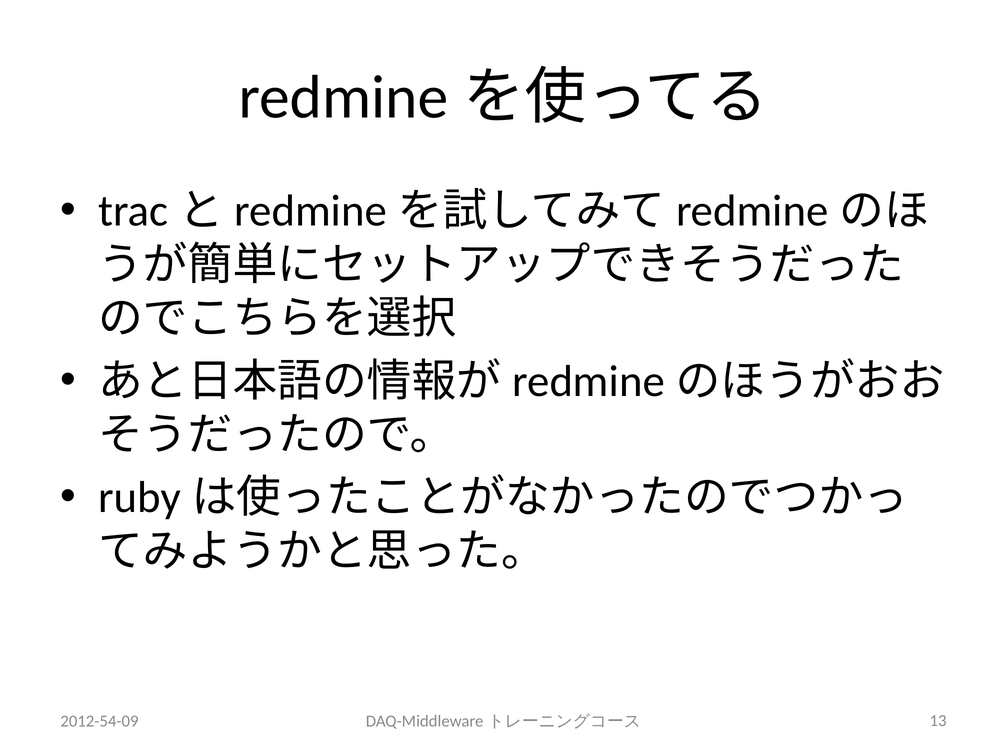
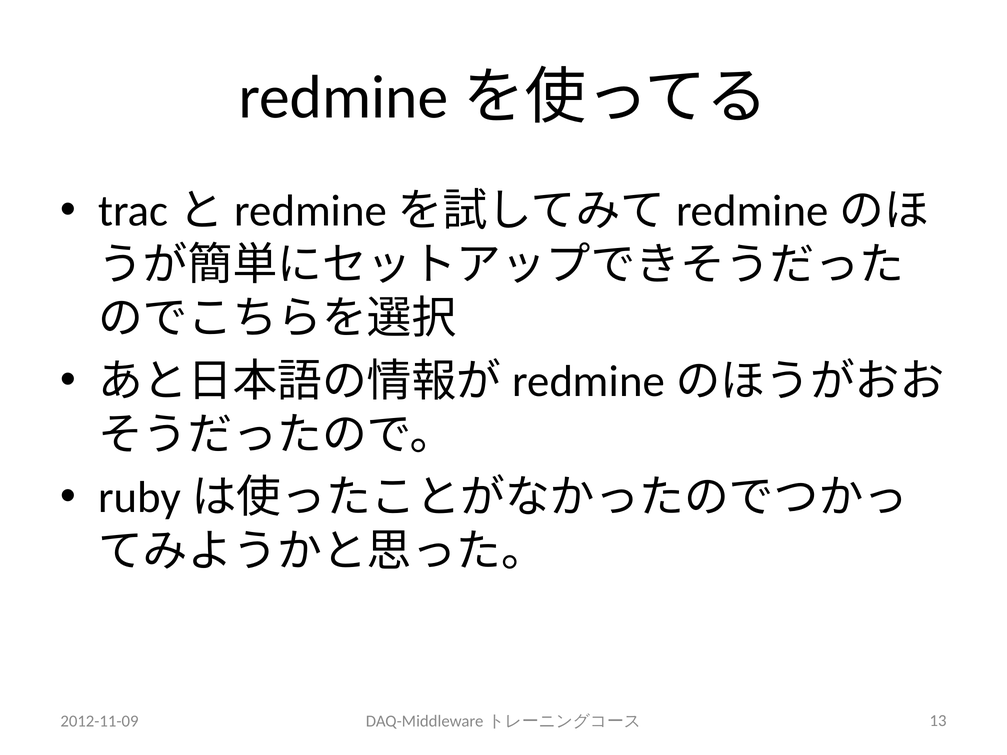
2012-54-09: 2012-54-09 -> 2012-11-09
